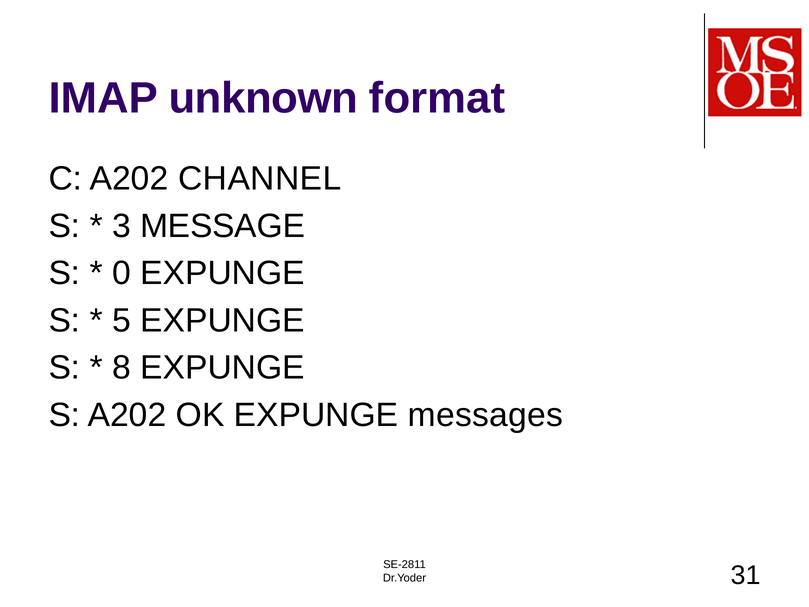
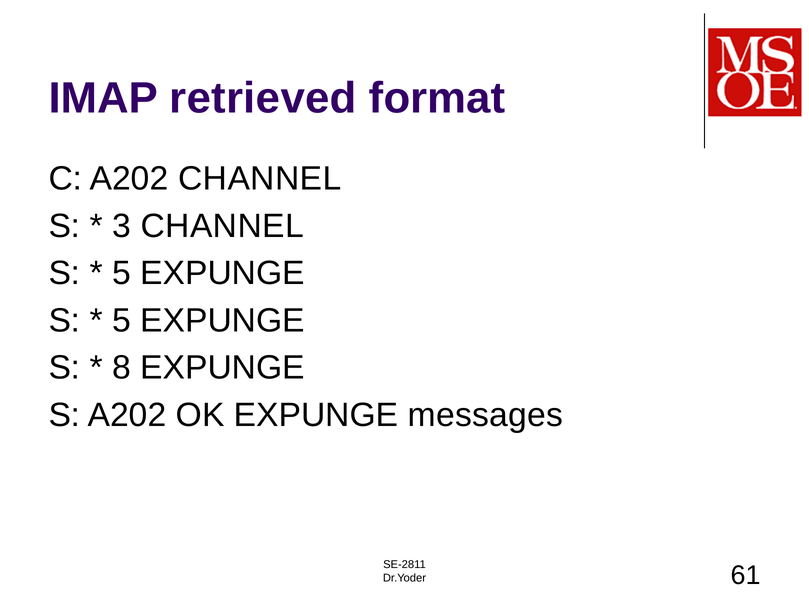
unknown: unknown -> retrieved
3 MESSAGE: MESSAGE -> CHANNEL
0 at (121, 273): 0 -> 5
31: 31 -> 61
